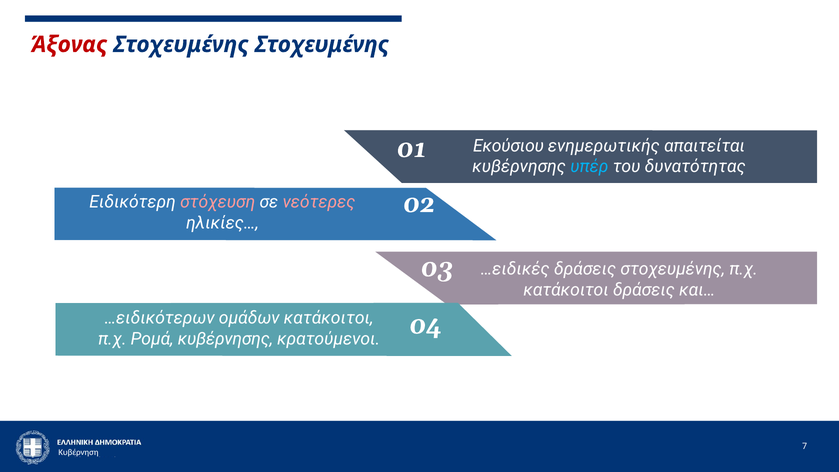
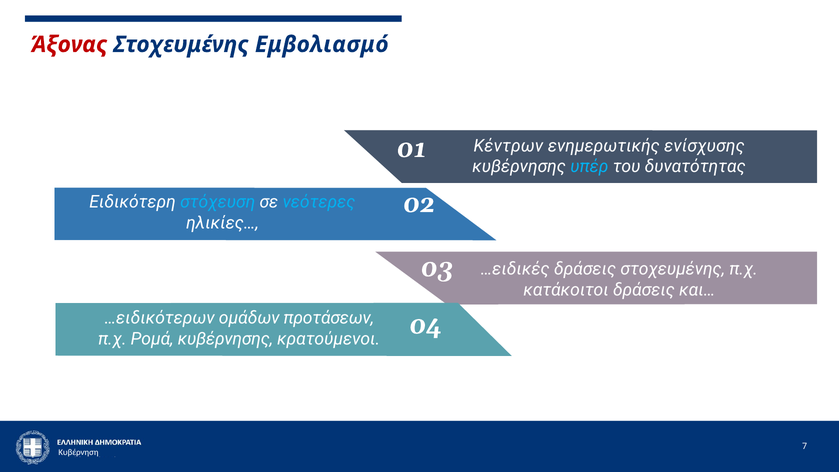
Στοχευμένης Στοχευμένης: Στοχευμένης -> Εμβολιασμό
Εκούσιου: Εκούσιου -> Κέντρων
απαιτείται: απαιτείται -> ενίσχυσης
στόχευση colour: pink -> light blue
νεότερες colour: pink -> light blue
ομάδων κατάκοιτοι: κατάκοιτοι -> προτάσεων
